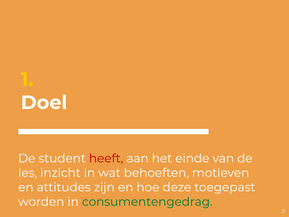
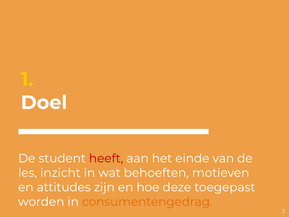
consumentengedrag colour: green -> orange
